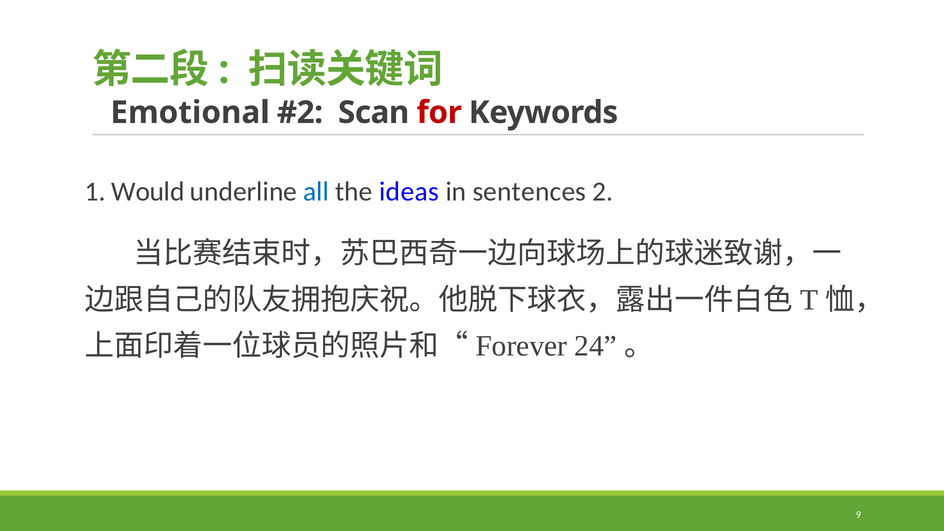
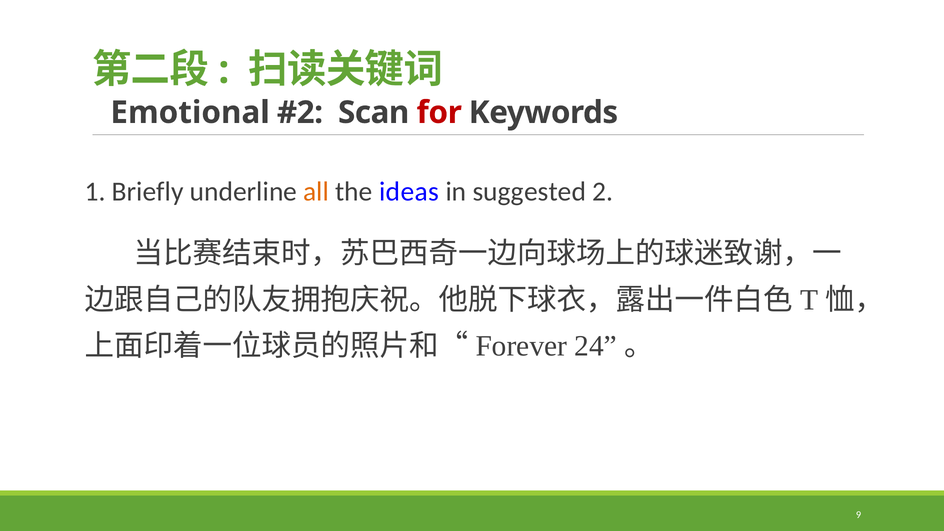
Would: Would -> Briefly
all colour: blue -> orange
sentences: sentences -> suggested
